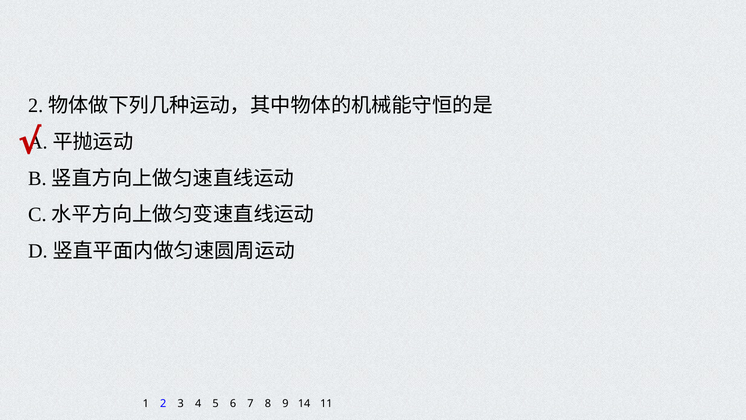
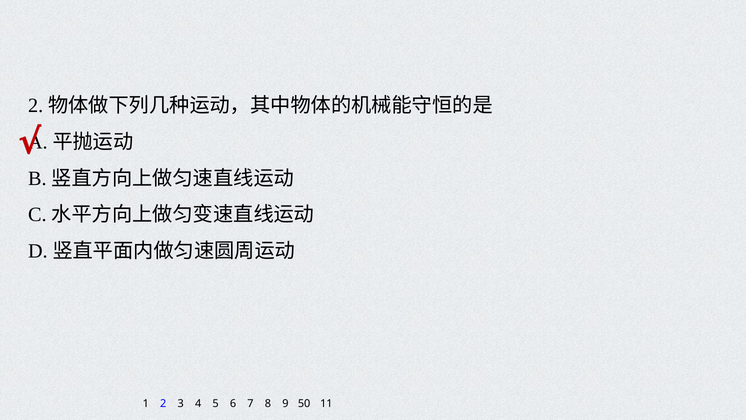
14: 14 -> 50
